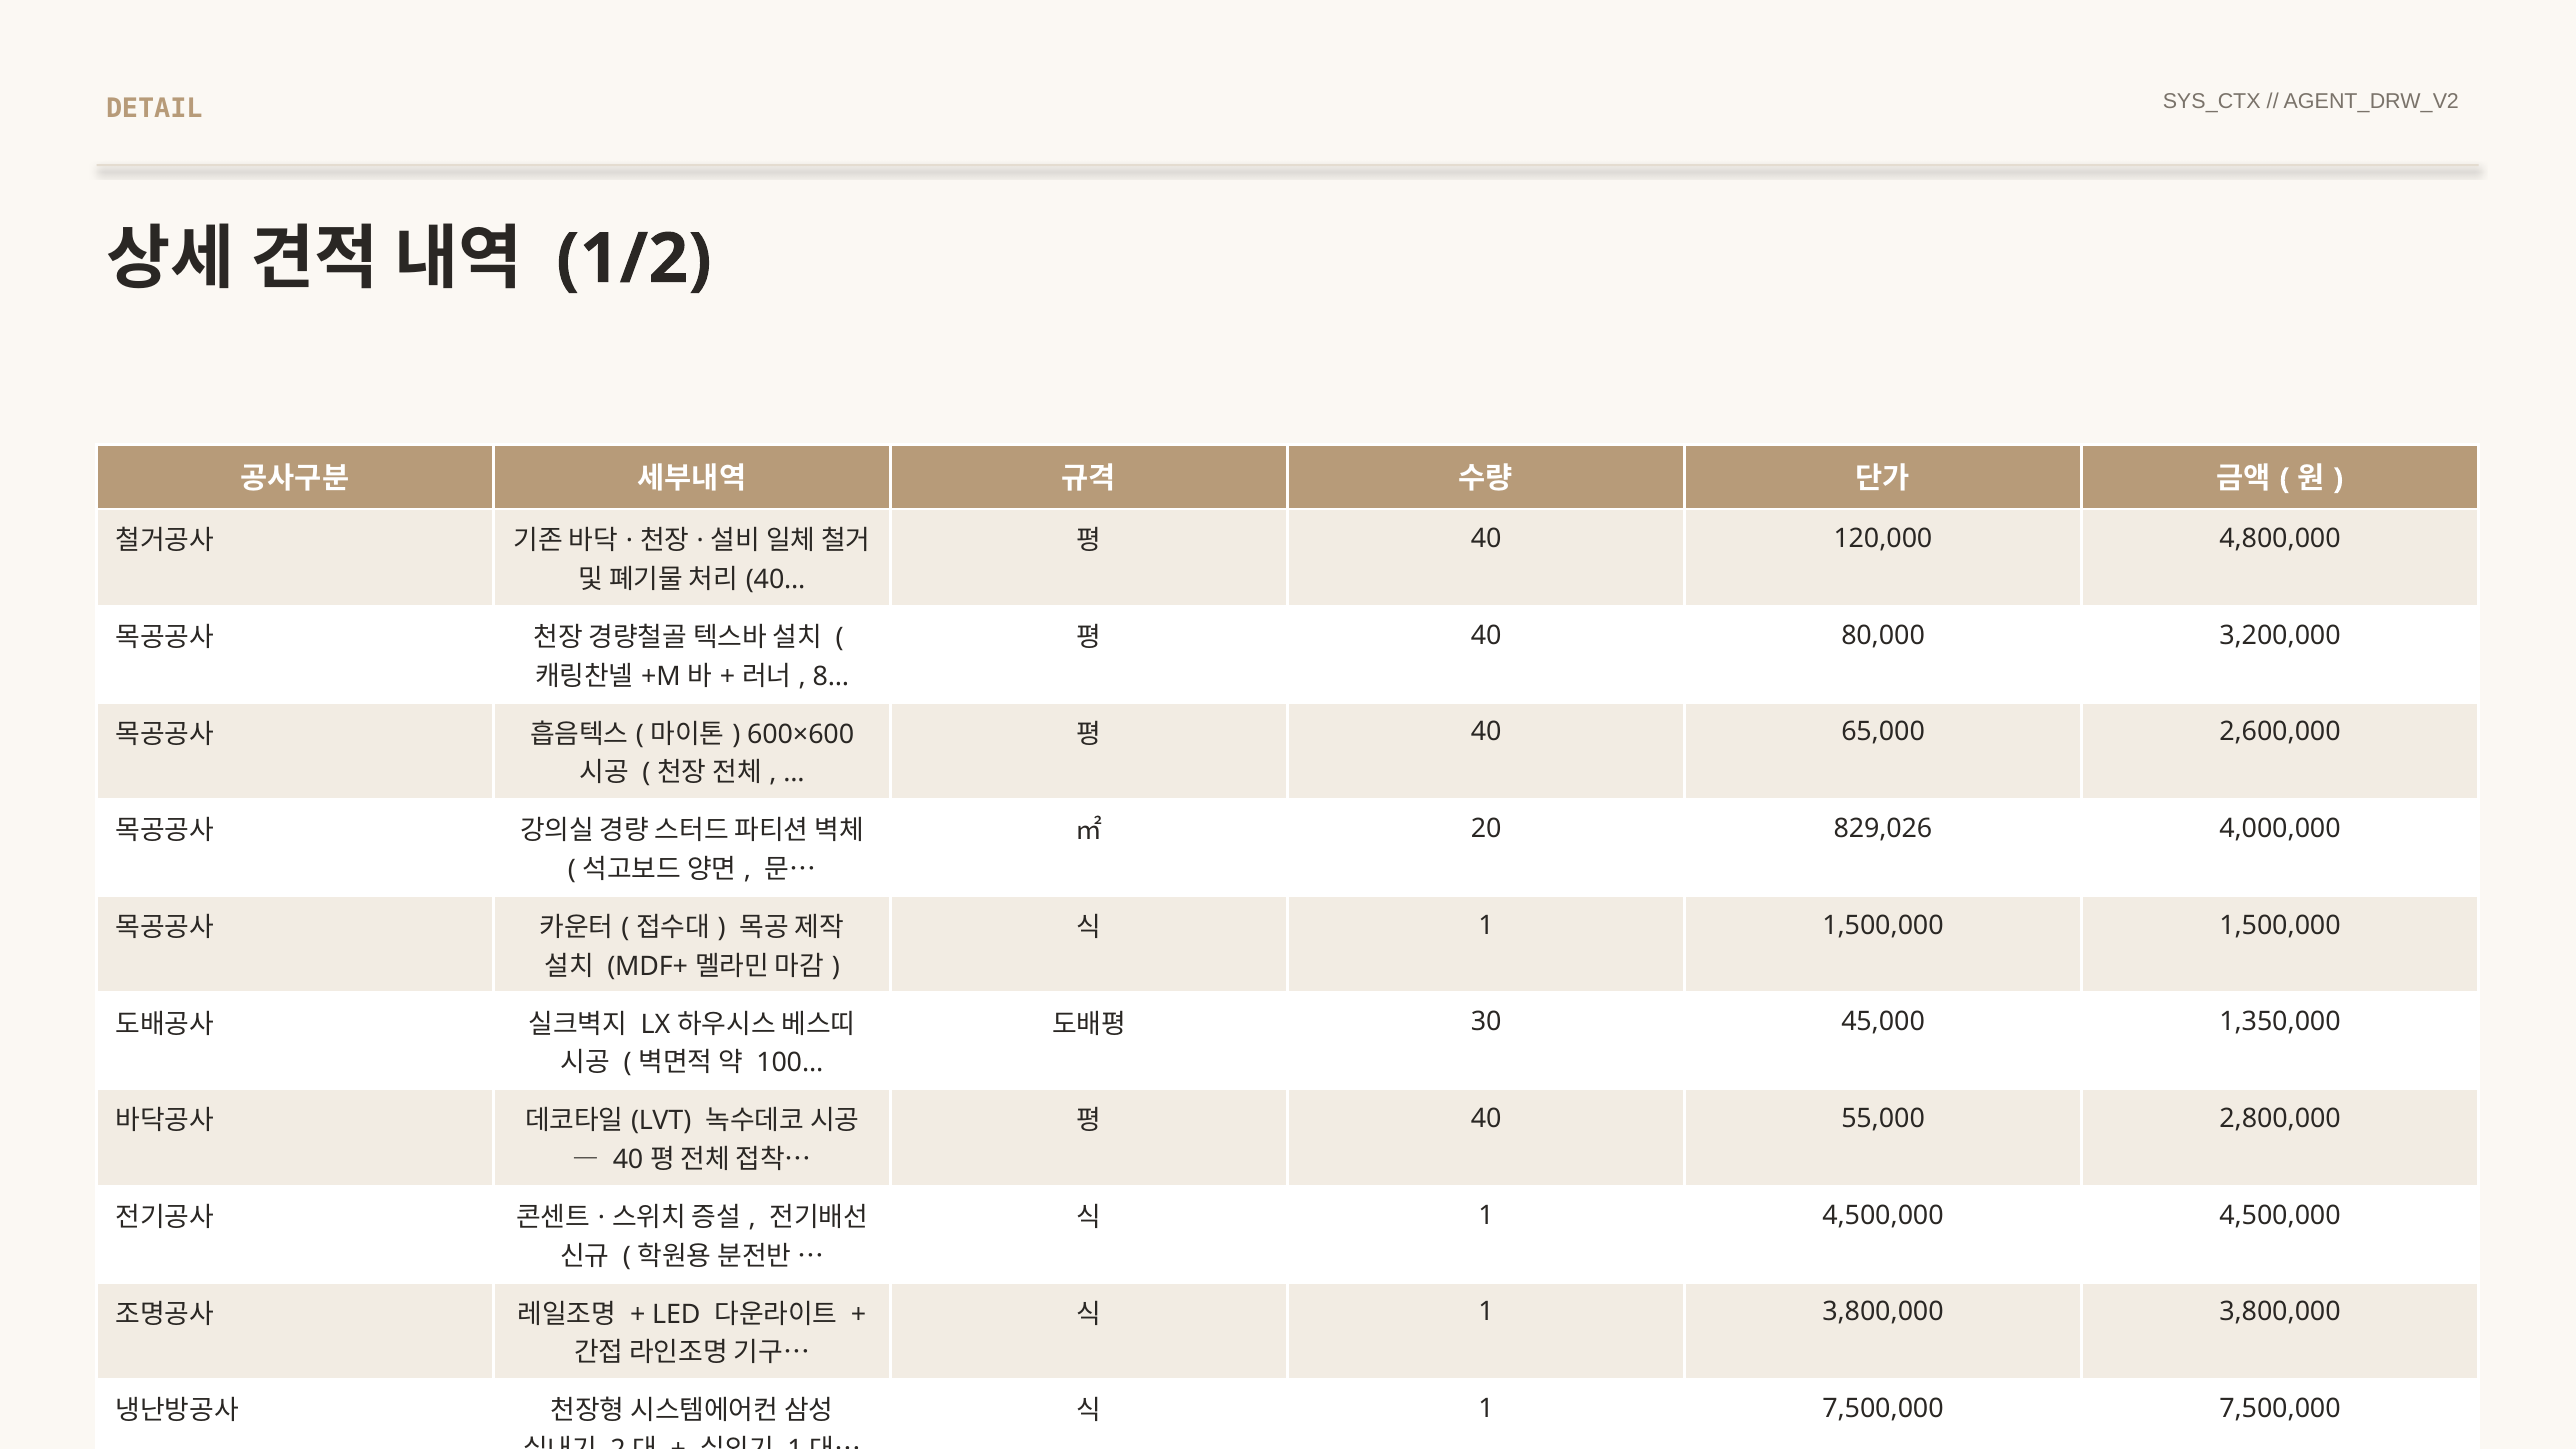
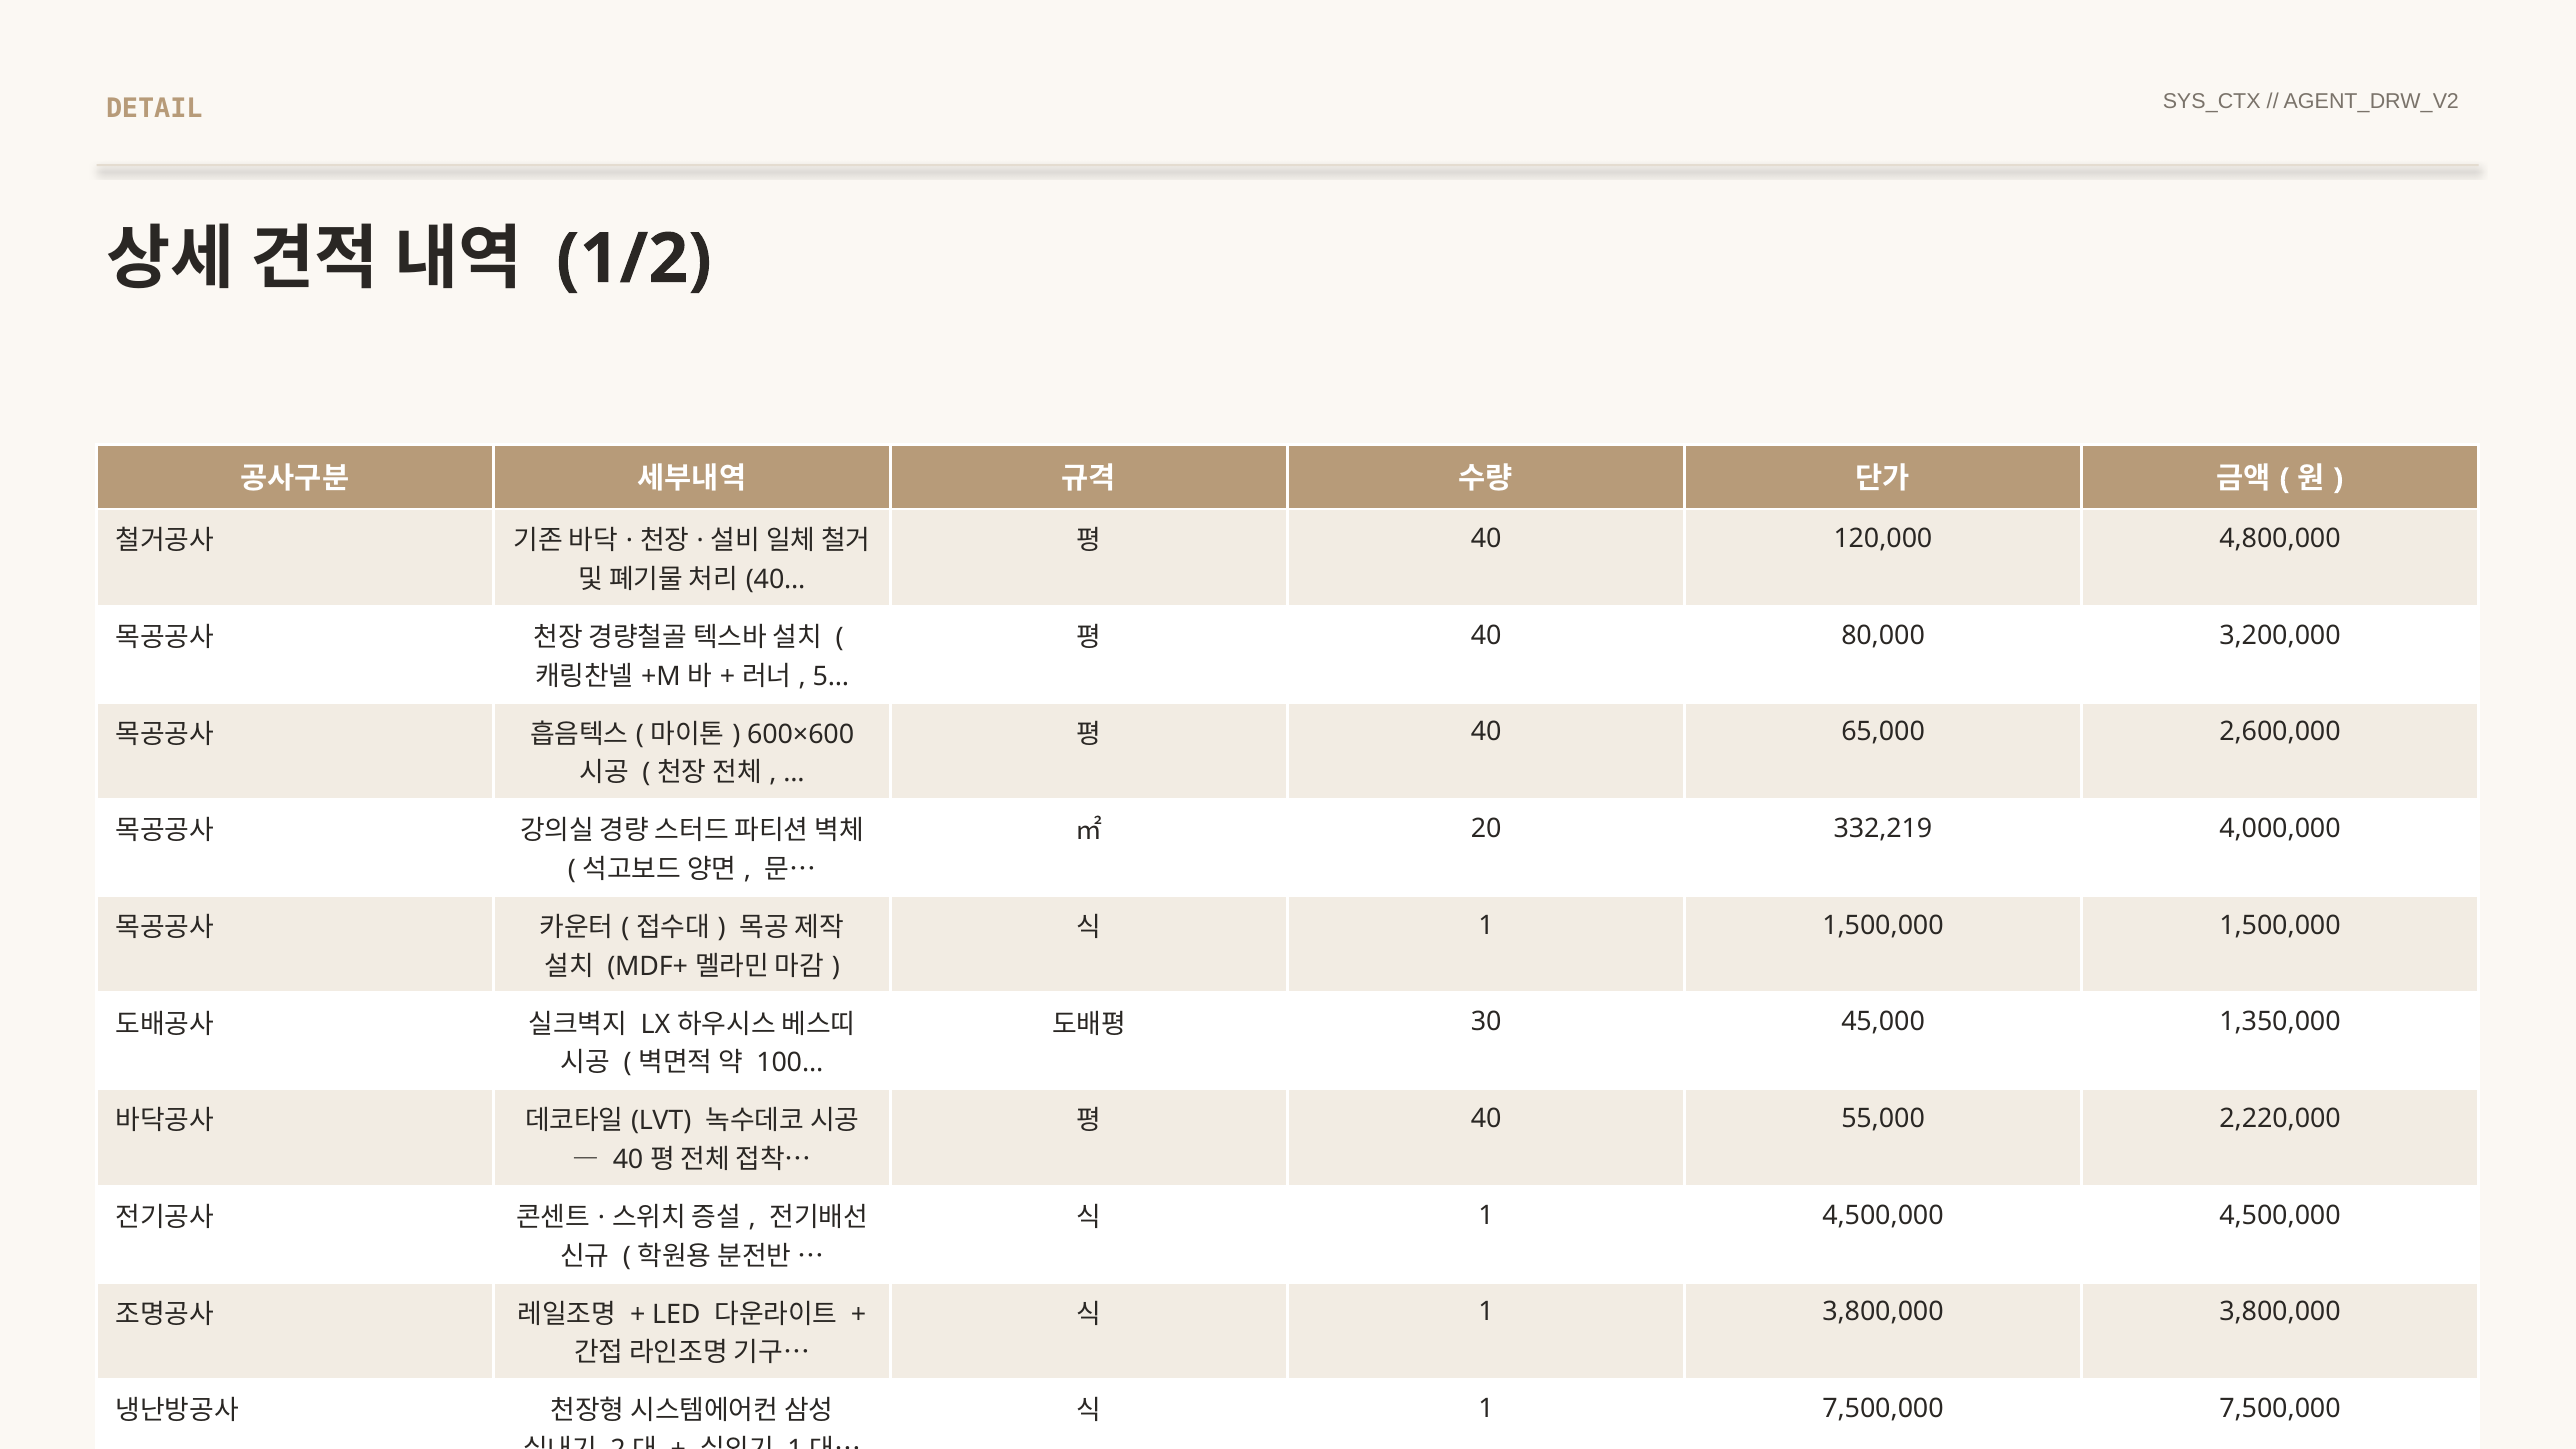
8…: 8… -> 5…
829,026: 829,026 -> 332,219
2,800,000: 2,800,000 -> 2,220,000
